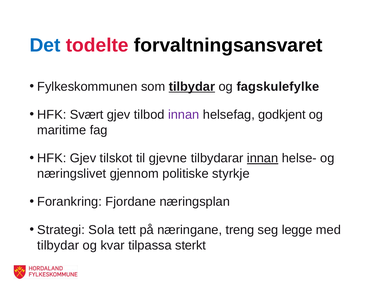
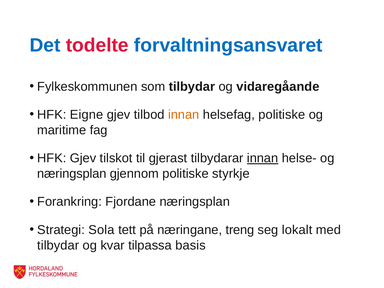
forvaltningsansvaret colour: black -> blue
tilbydar at (192, 87) underline: present -> none
fagskulefylke: fagskulefylke -> vidaregåande
Svært: Svært -> Eigne
innan at (184, 115) colour: purple -> orange
helsefag godkjent: godkjent -> politiske
gjevne: gjevne -> gjerast
næringslivet at (72, 174): næringslivet -> næringsplan
legge: legge -> lokalt
sterkt: sterkt -> basis
